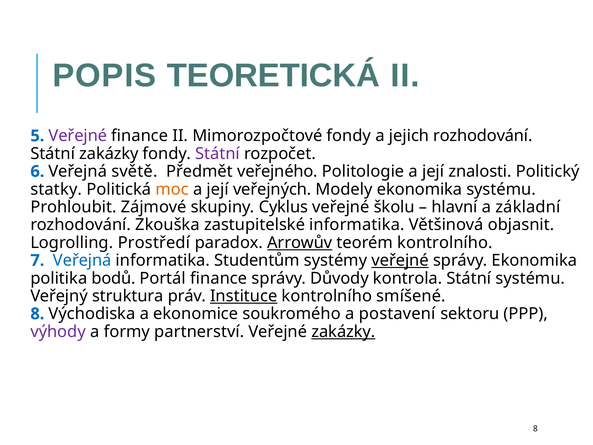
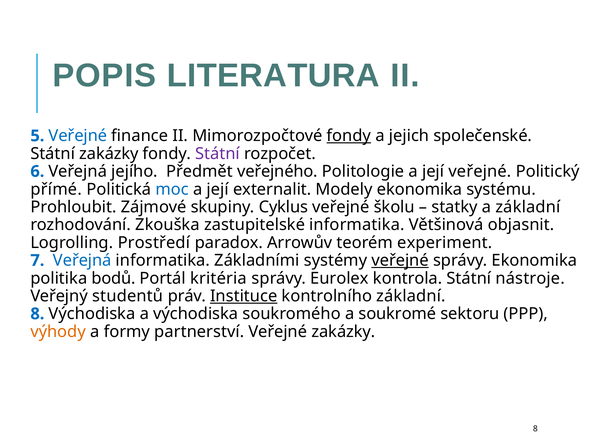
TEORETICKÁ: TEORETICKÁ -> LITERATURA
Veřejné at (78, 136) colour: purple -> blue
fondy at (349, 136) underline: none -> present
jejich rozhodování: rozhodování -> společenské
světě: světě -> jejího
její znalosti: znalosti -> veřejné
statky: statky -> přímé
moc colour: orange -> blue
veřejných: veřejných -> externalit
hlavní: hlavní -> statky
Arrowův underline: present -> none
teorém kontrolního: kontrolního -> experiment
Studentům: Studentům -> Základními
Portál finance: finance -> kritéria
Důvody: Důvody -> Eurolex
Státní systému: systému -> nástroje
struktura: struktura -> studentů
kontrolního smíšené: smíšené -> základní
a ekonomice: ekonomice -> východiska
postavení: postavení -> soukromé
výhody colour: purple -> orange
zakázky at (343, 331) underline: present -> none
